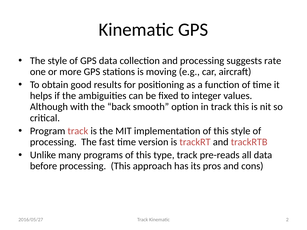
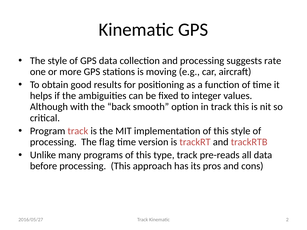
fast: fast -> flag
